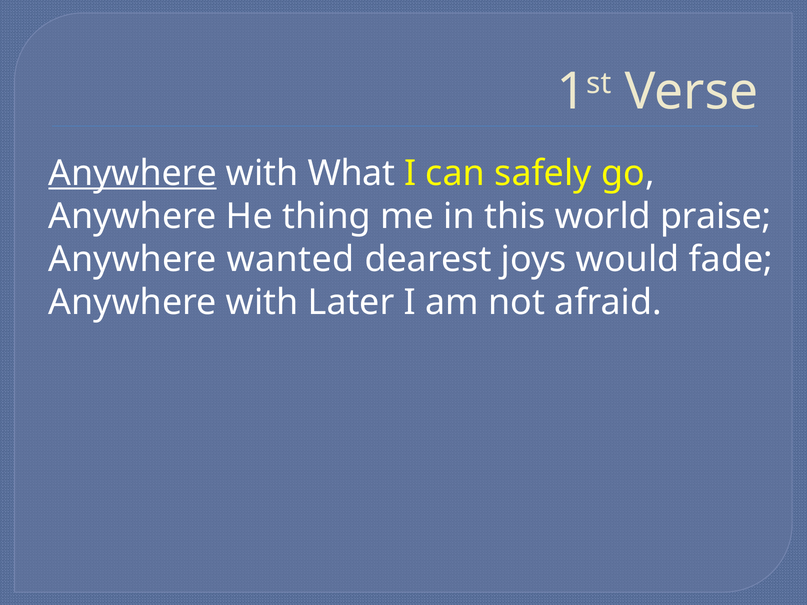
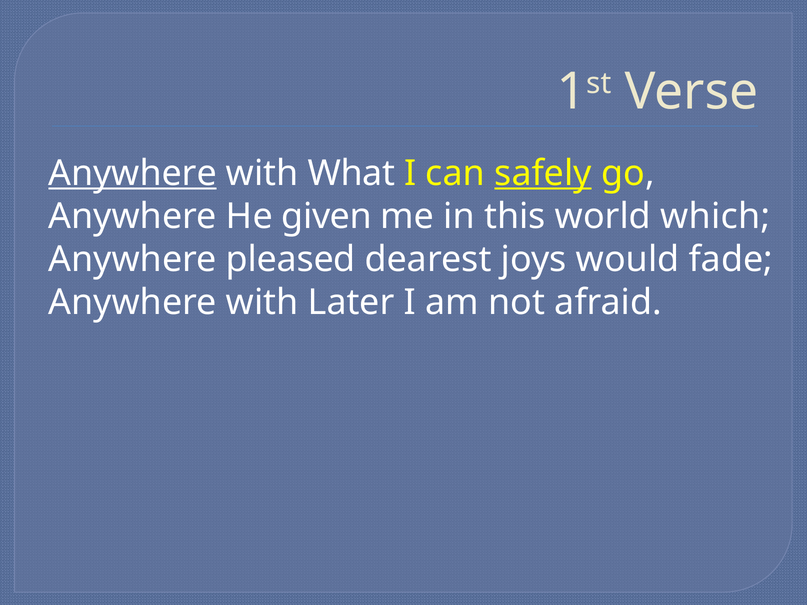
safely underline: none -> present
thing: thing -> given
praise: praise -> which
wanted: wanted -> pleased
